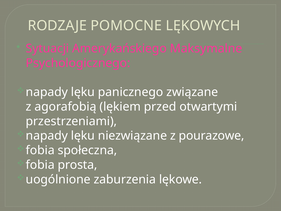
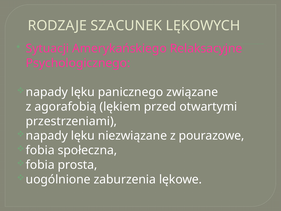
POMOCNE: POMOCNE -> SZACUNEK
Maksymalne: Maksymalne -> Relaksacyjne
